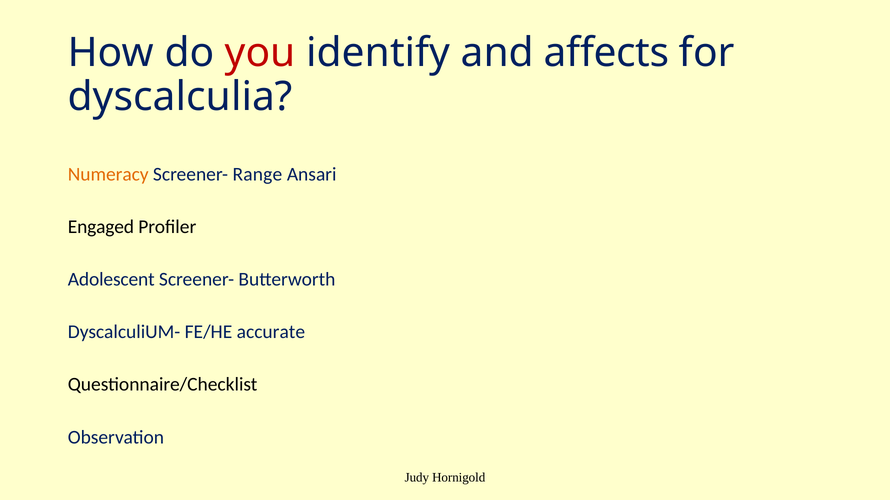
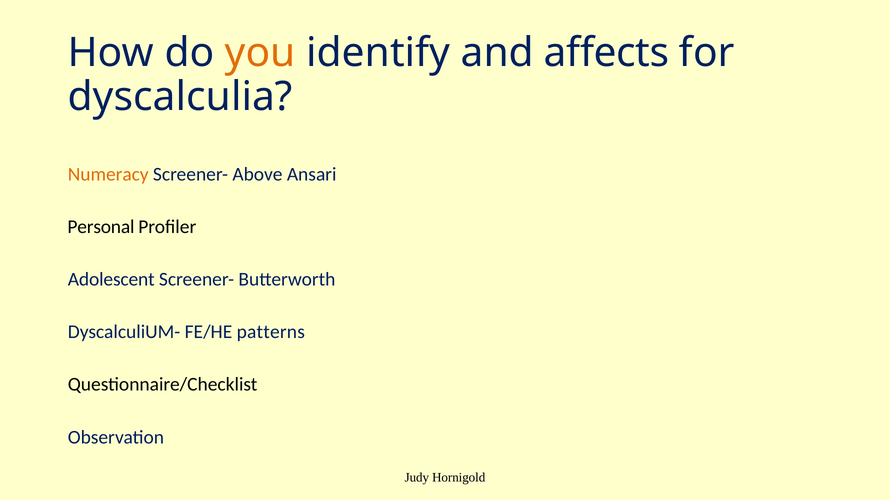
you colour: red -> orange
Range: Range -> Above
Engaged: Engaged -> Personal
accurate: accurate -> patterns
